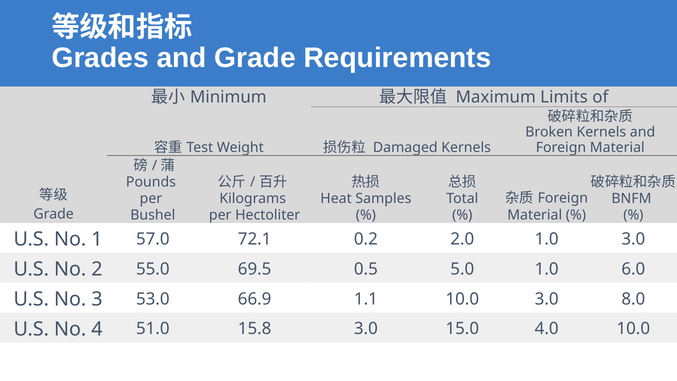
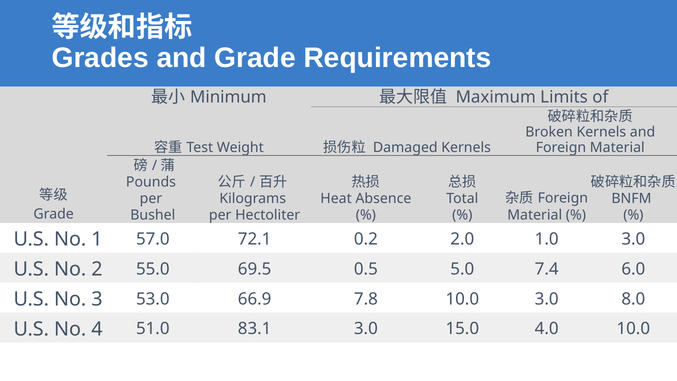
Samples: Samples -> Absence
5.0 1.0: 1.0 -> 7.4
1.1: 1.1 -> 7.8
15.8: 15.8 -> 83.1
